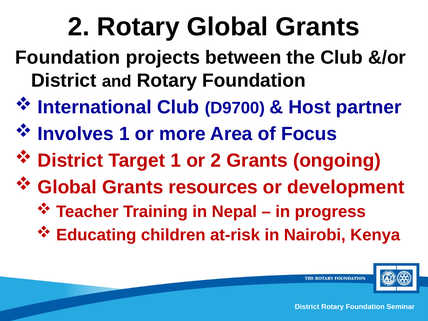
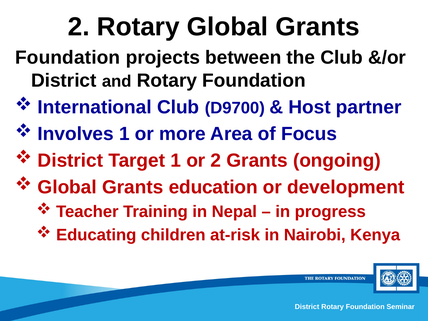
resources: resources -> education
